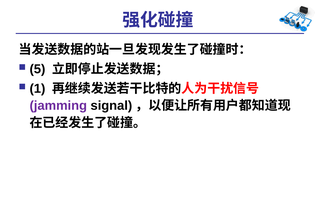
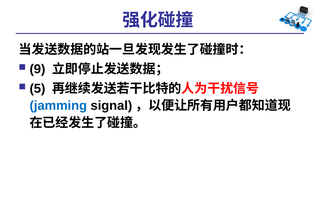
5: 5 -> 9
1: 1 -> 5
jamming colour: purple -> blue
